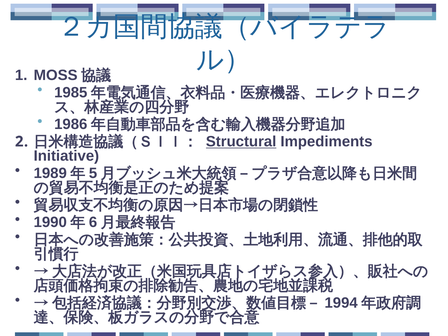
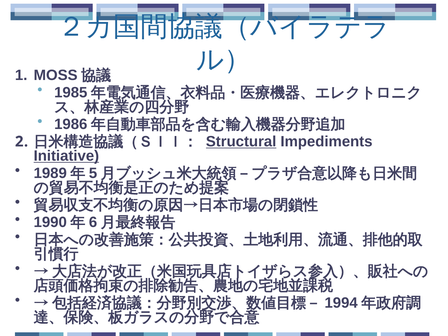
Initiative underline: none -> present
